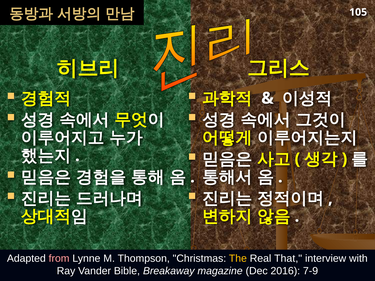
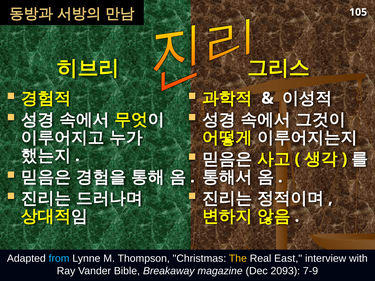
from colour: pink -> light blue
That: That -> East
2016: 2016 -> 2093
